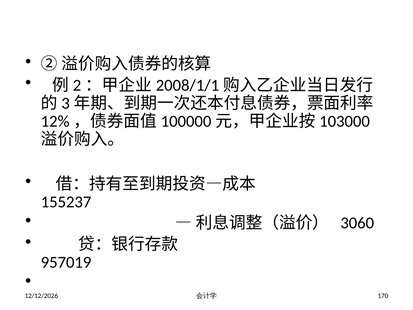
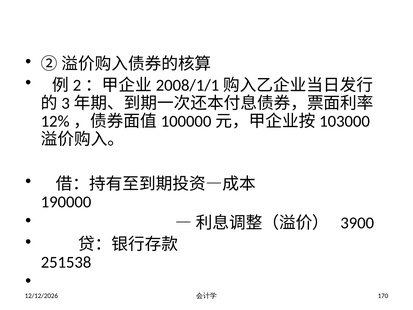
155237: 155237 -> 190000
3060: 3060 -> 3900
957019: 957019 -> 251538
